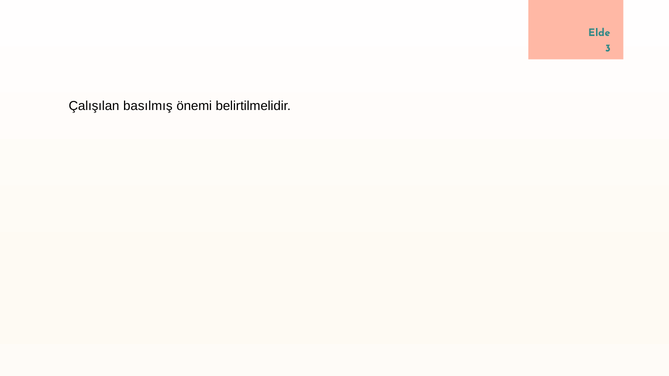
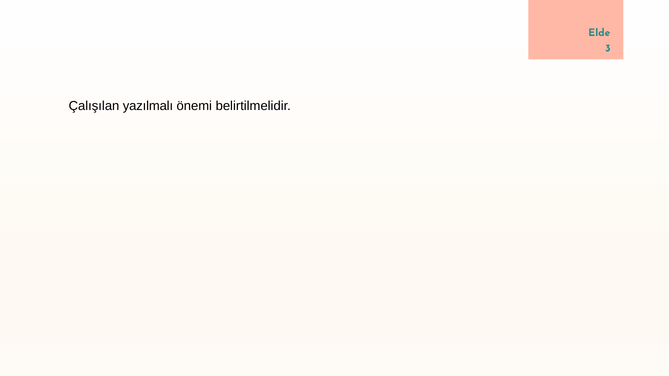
basılmış: basılmış -> yazılmalı
